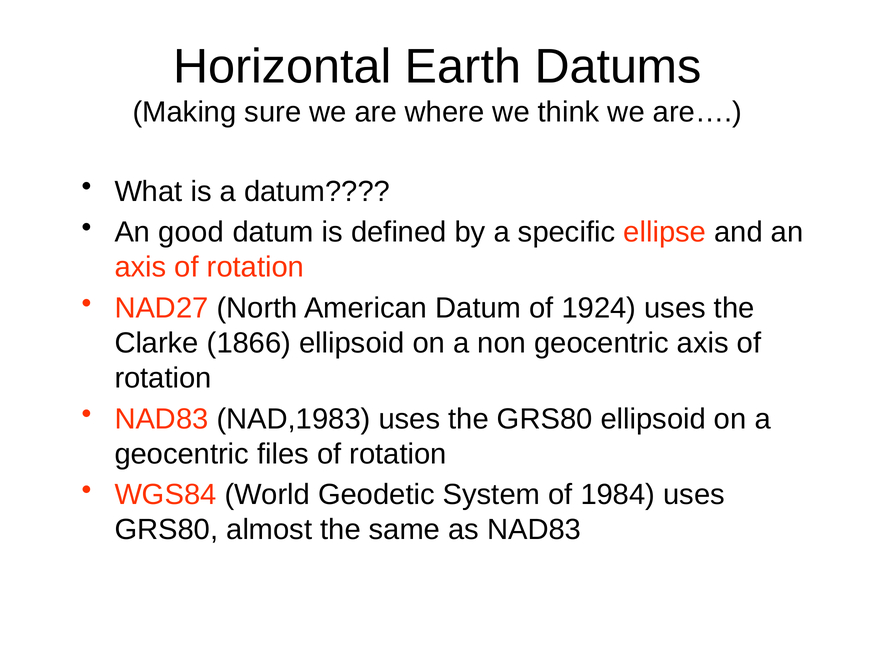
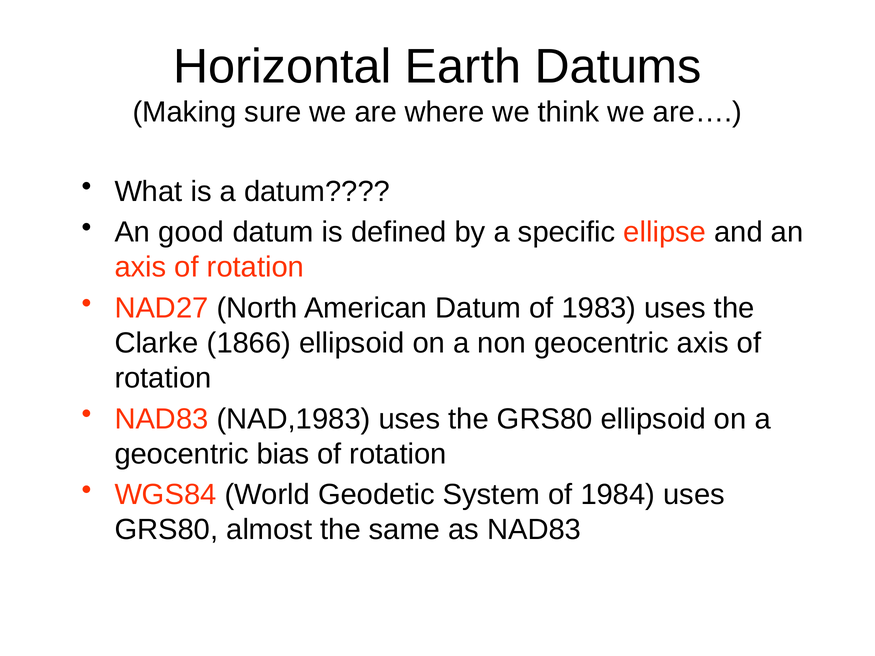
1924: 1924 -> 1983
files: files -> bias
